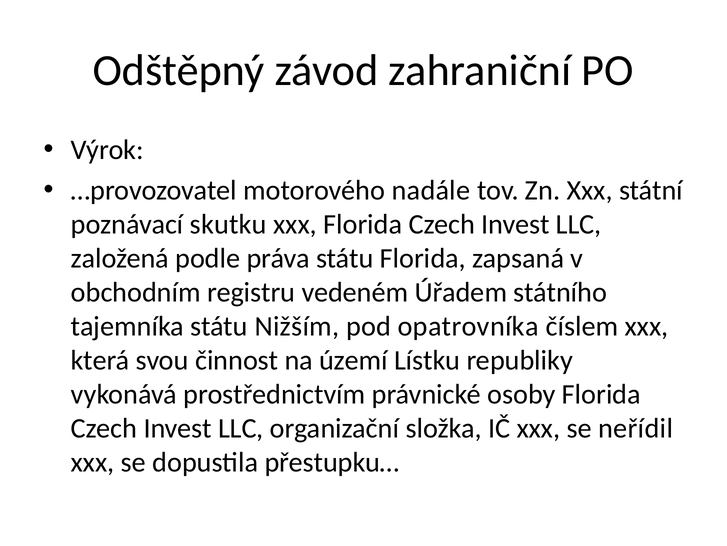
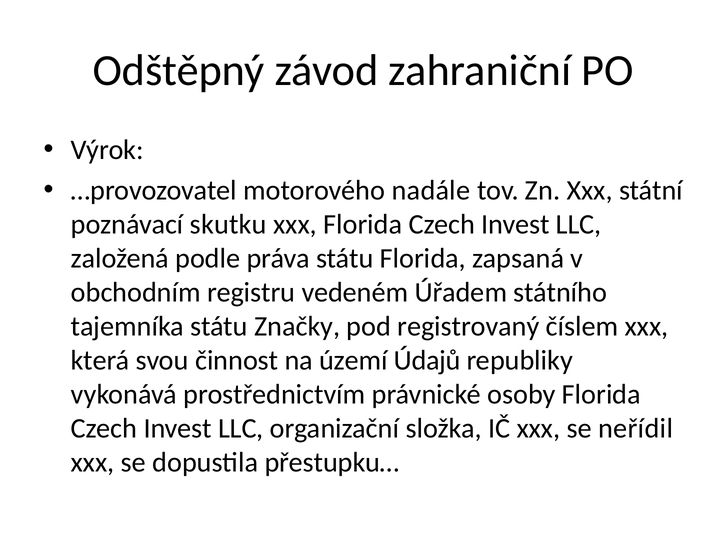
Nižším: Nižším -> Značky
opatrovníka: opatrovníka -> registrovaný
Lístku: Lístku -> Údajů
